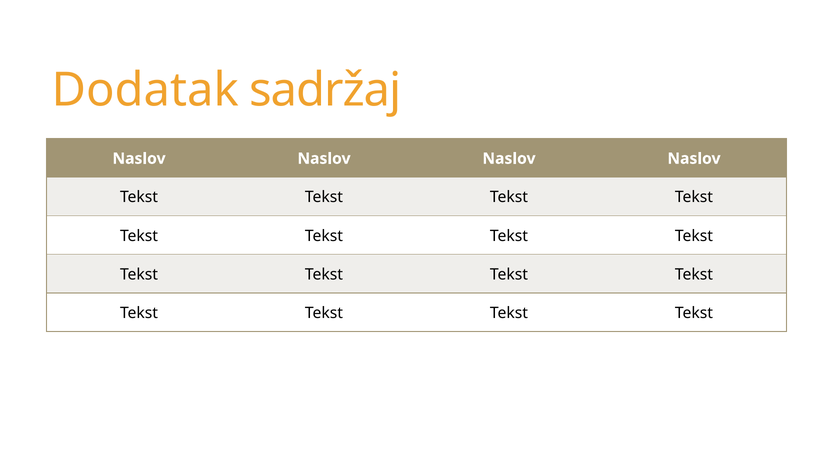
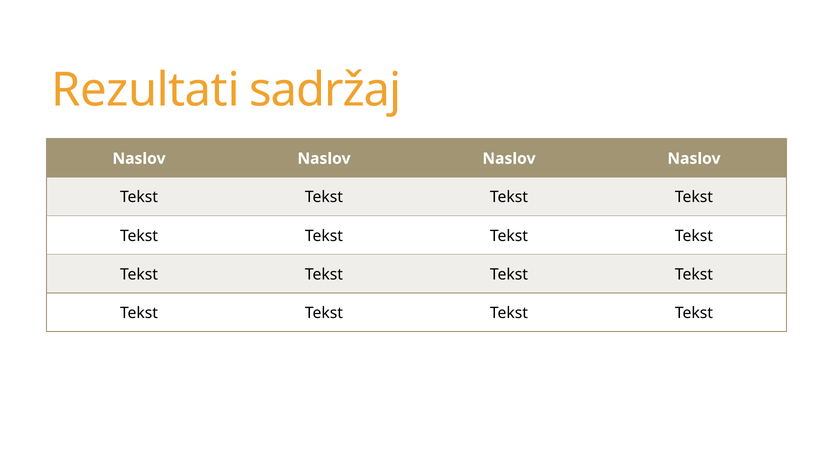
Dodatak: Dodatak -> Rezultati
